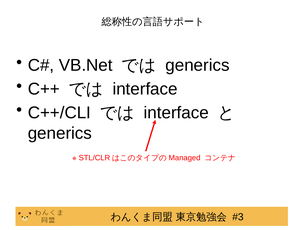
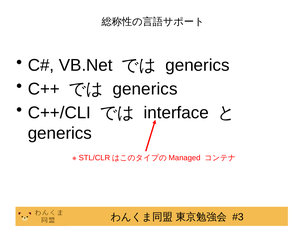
interface at (145, 89): interface -> generics
